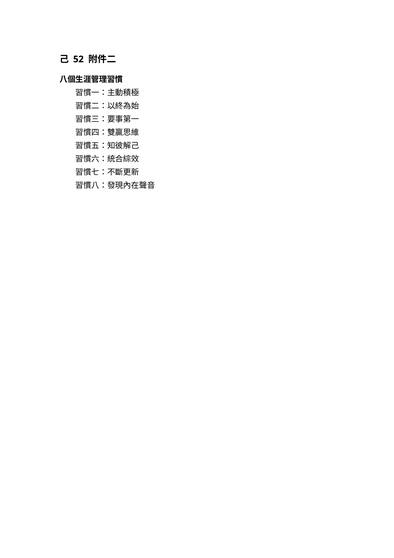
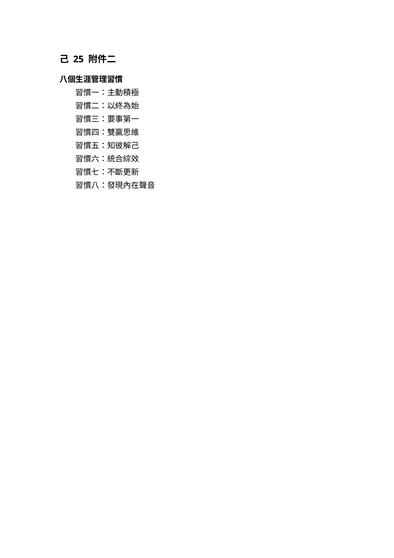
52: 52 -> 25
